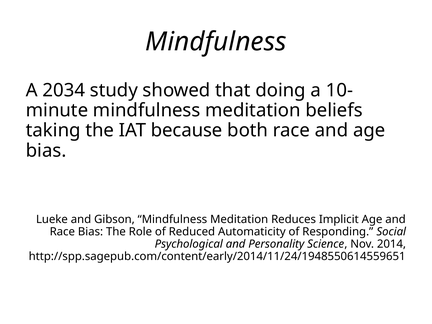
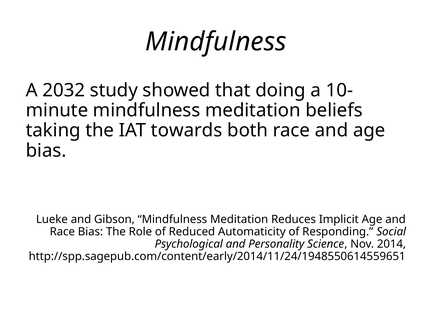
2034: 2034 -> 2032
because: because -> towards
